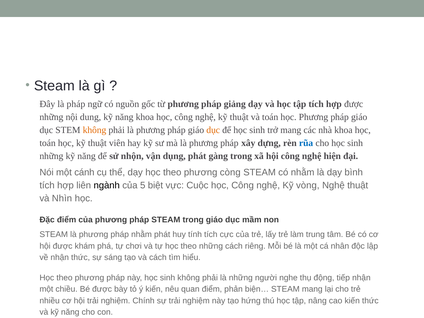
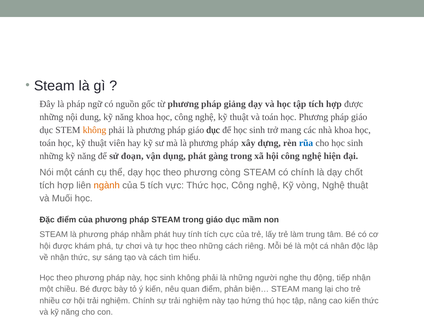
dục at (213, 130) colour: orange -> black
nhộn: nhộn -> đoạn
có nhằm: nhằm -> chính
bình: bình -> chốt
ngành colour: black -> orange
5 biệt: biệt -> tích
vực Cuộc: Cuộc -> Thức
Nhìn: Nhìn -> Muối
